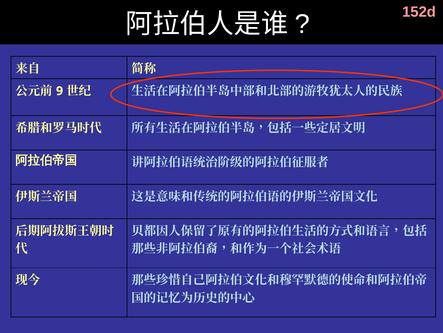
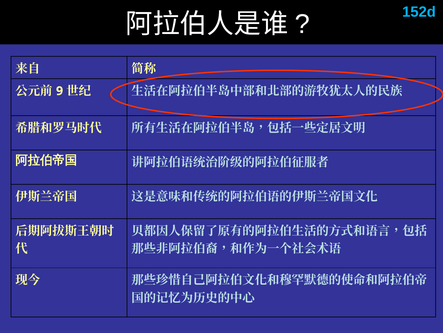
152d colour: pink -> light blue
